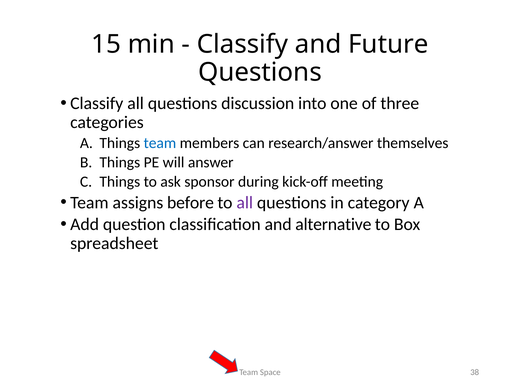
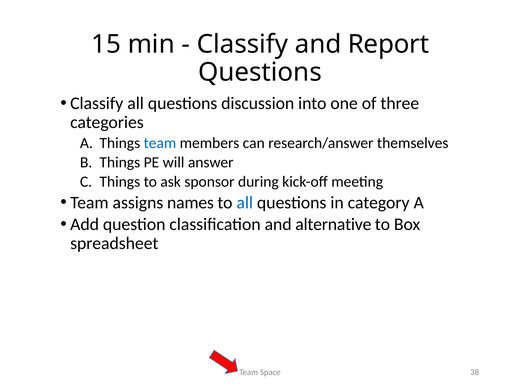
Future: Future -> Report
before: before -> names
all at (245, 203) colour: purple -> blue
